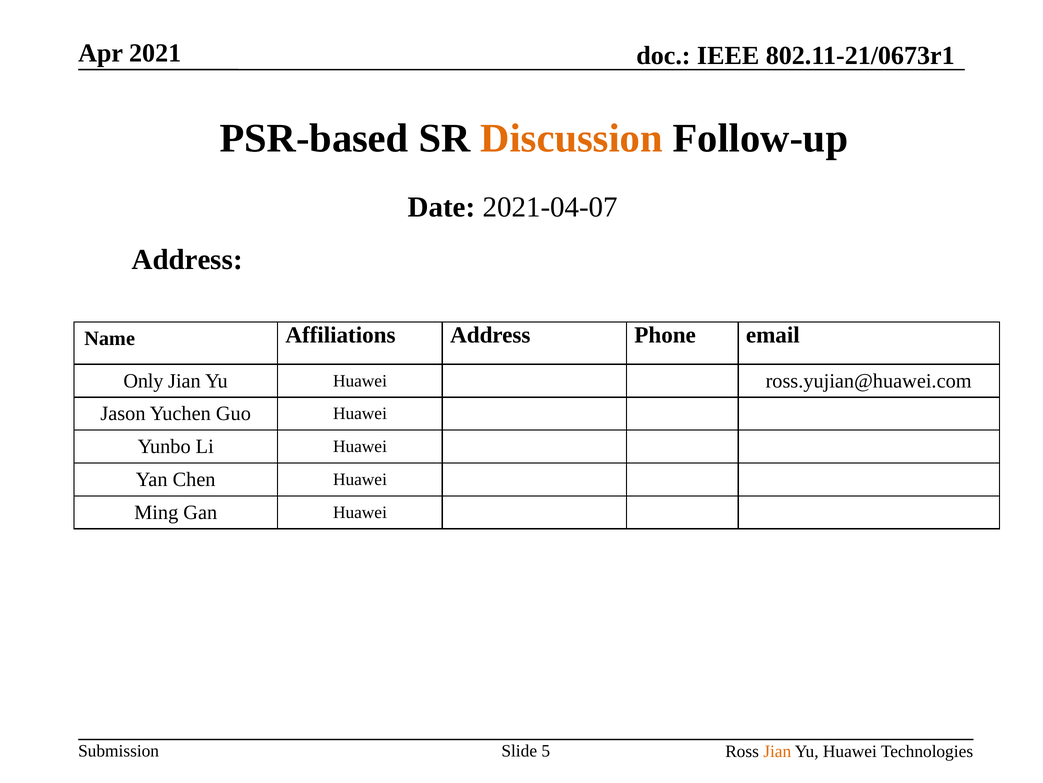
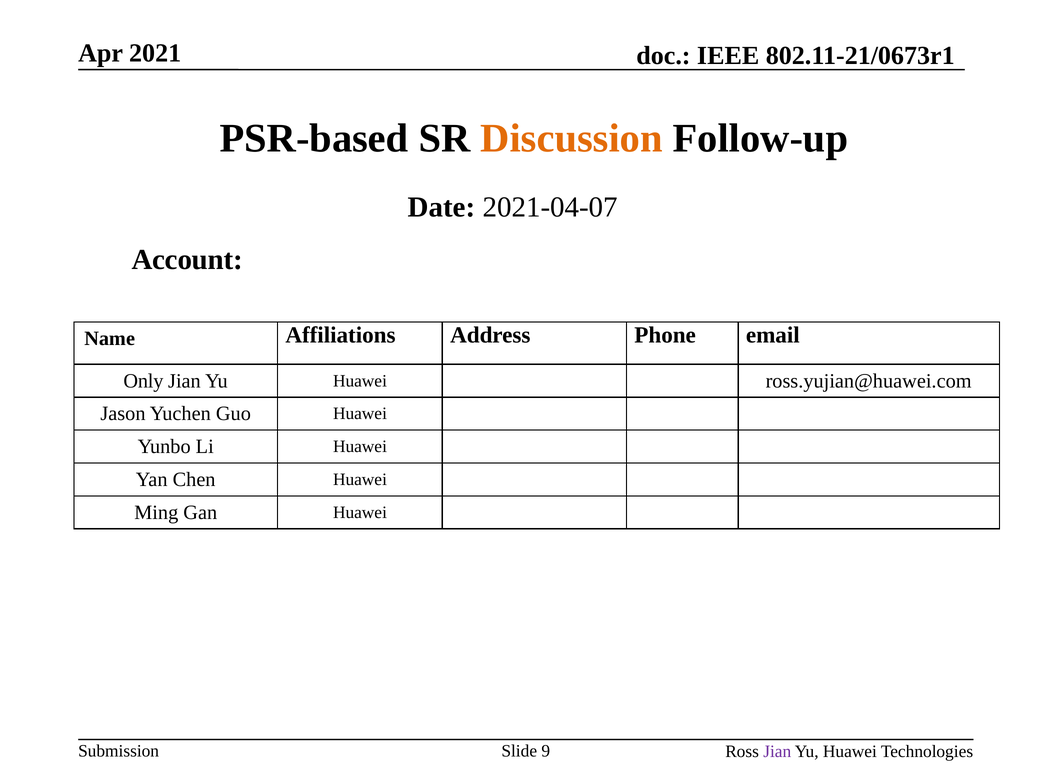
Address at (187, 259): Address -> Account
5: 5 -> 9
Jian at (777, 751) colour: orange -> purple
